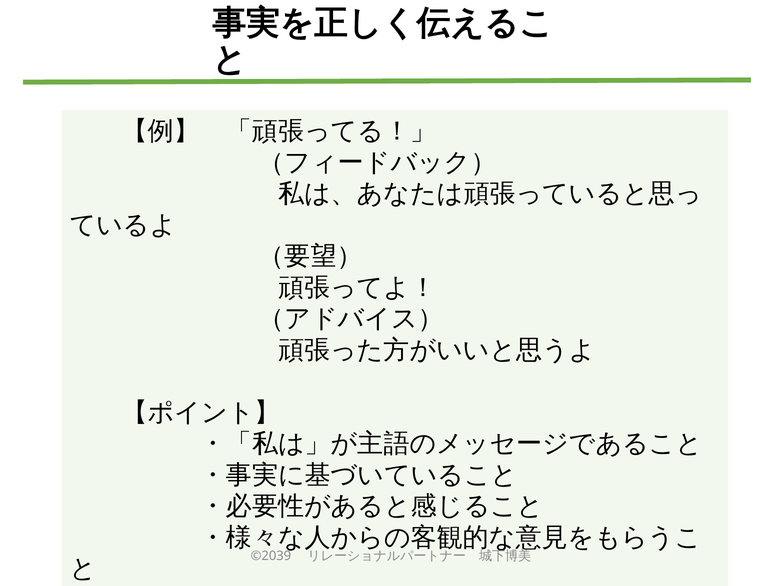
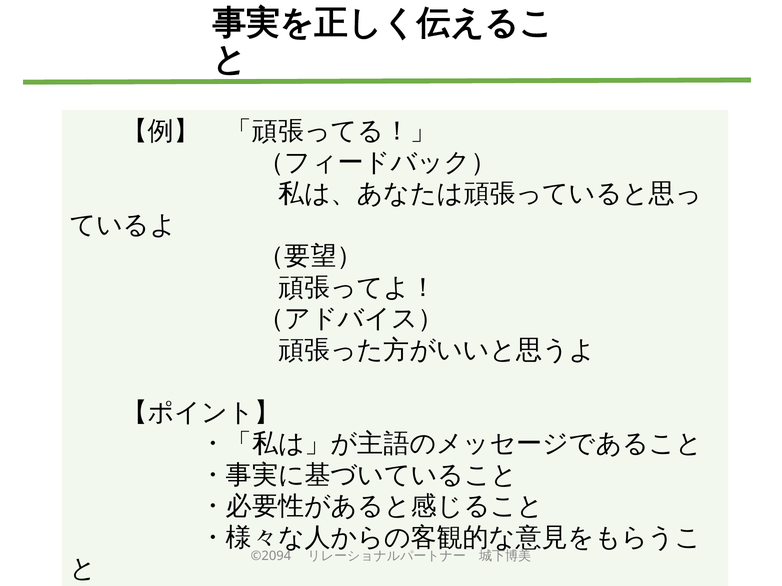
©2039: ©2039 -> ©2094
